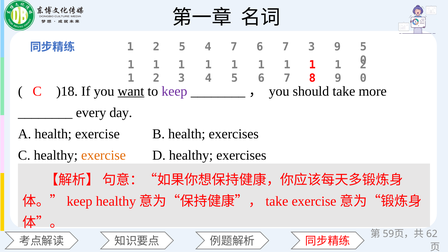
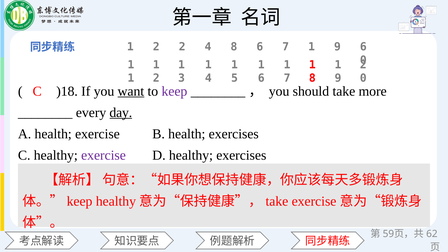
2 5: 5 -> 2
4 7: 7 -> 8
6 7 3: 3 -> 1
9 5: 5 -> 6
day underline: none -> present
exercise at (103, 155) colour: orange -> purple
